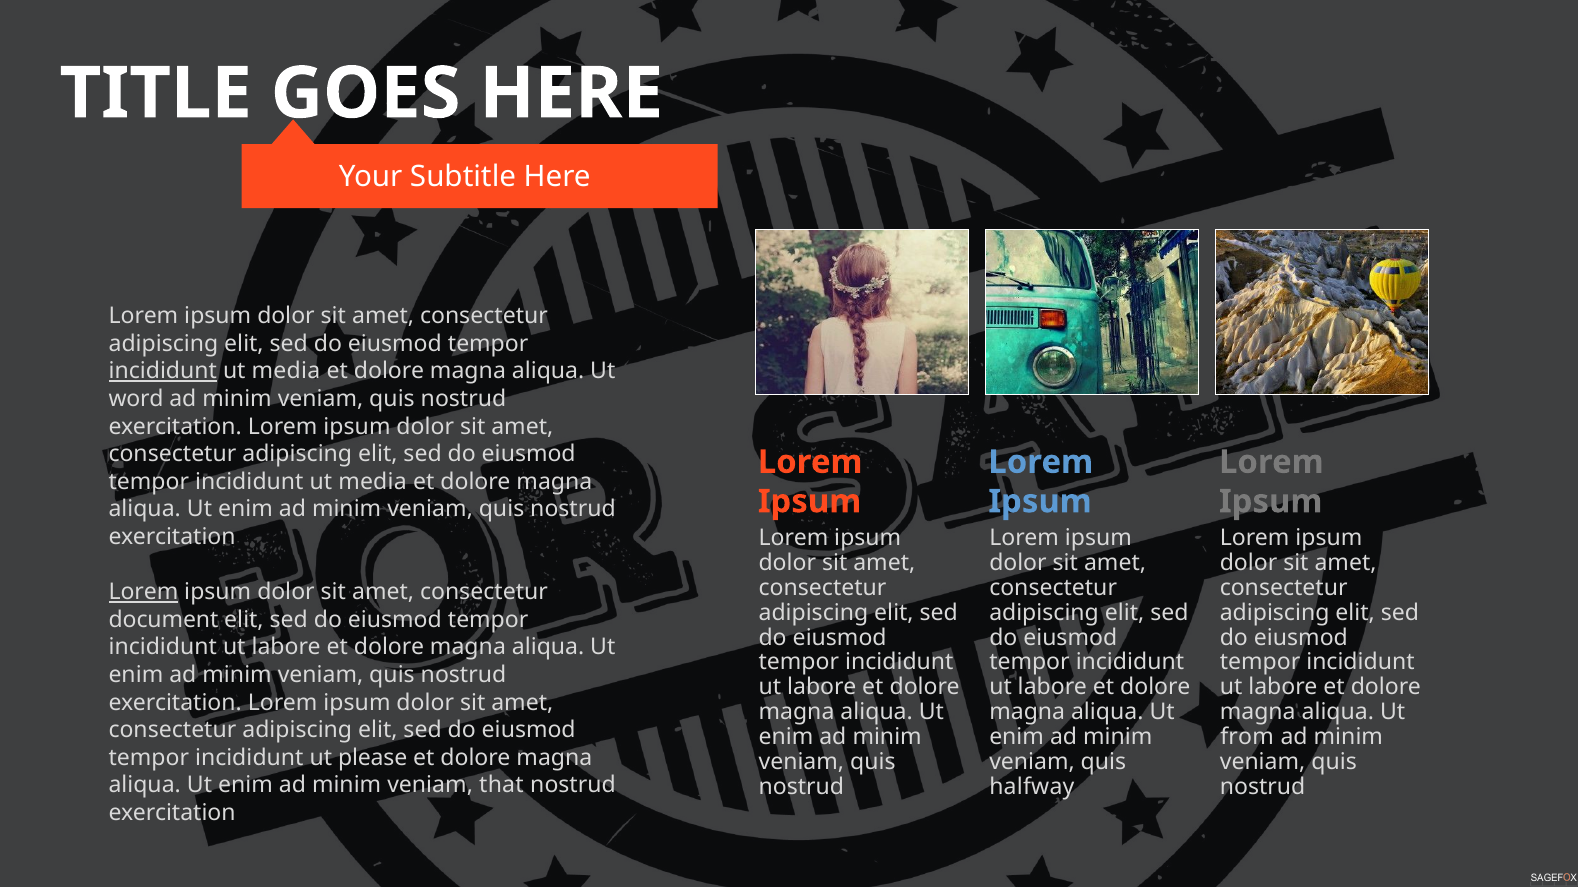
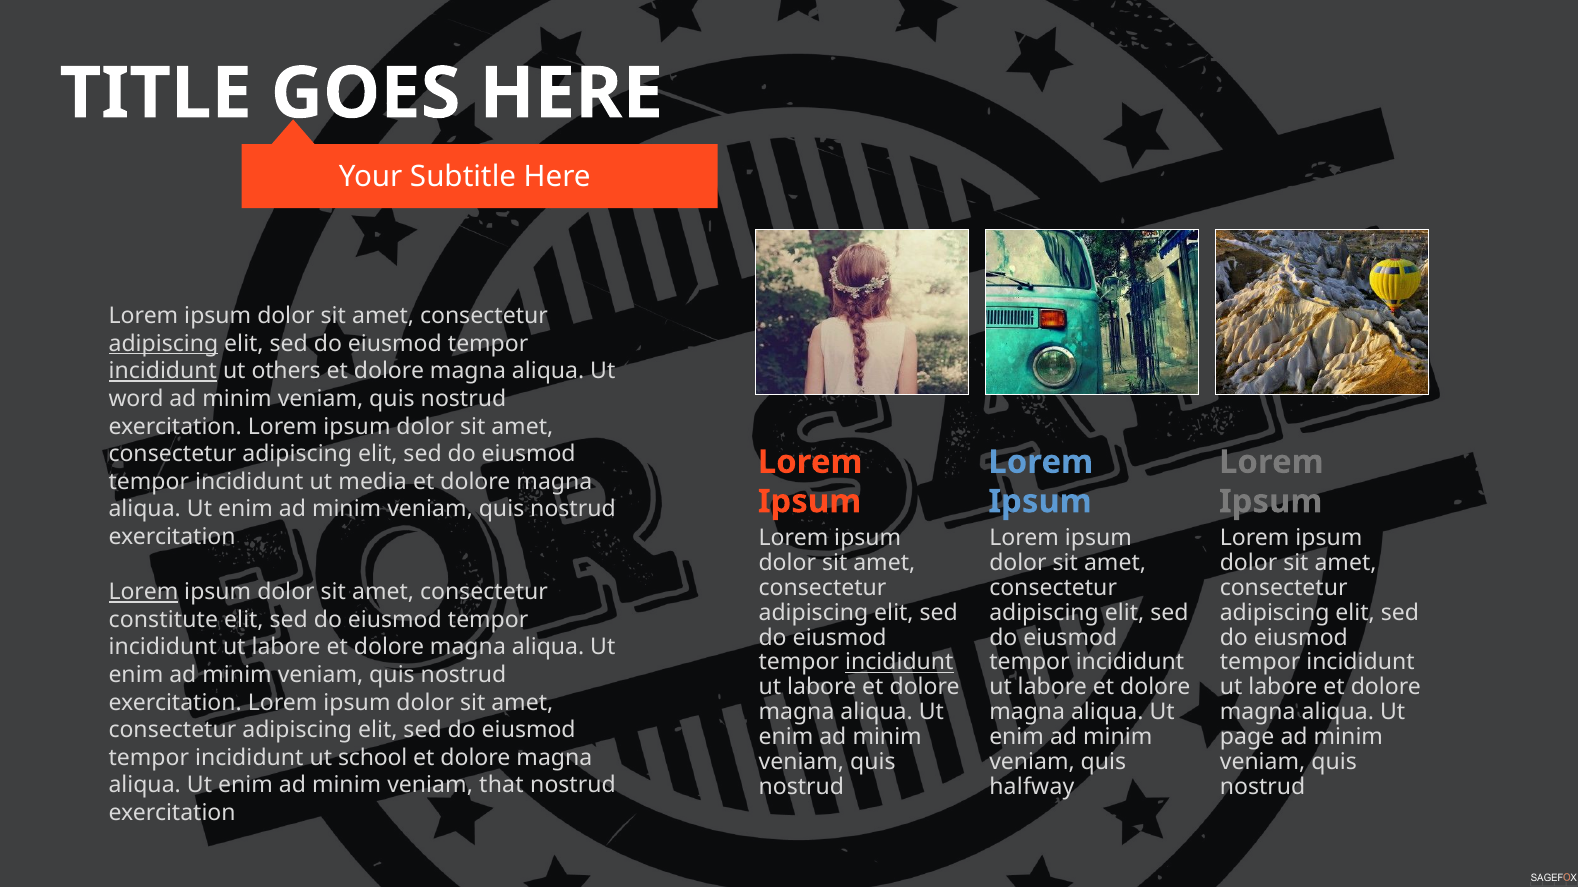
adipiscing at (163, 344) underline: none -> present
media at (286, 371): media -> others
document: document -> constitute
incididunt at (899, 663) underline: none -> present
from: from -> page
please: please -> school
